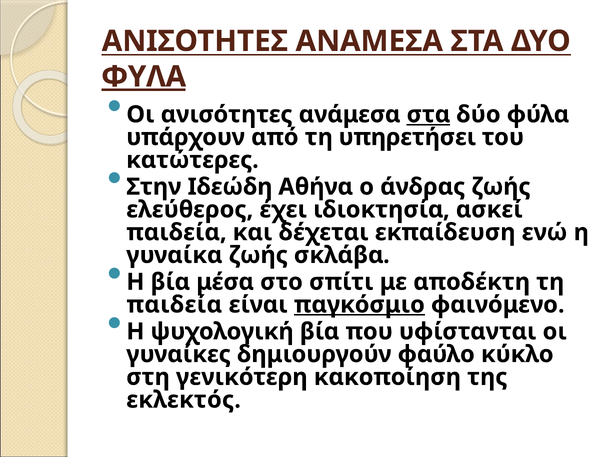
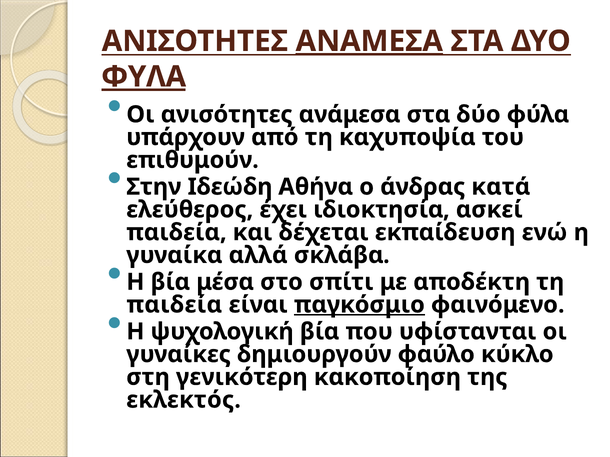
ΑΝΑΜΕΣΑ underline: none -> present
στα at (428, 115) underline: present -> none
υπηρετήσει: υπηρετήσει -> καχυποψία
κατώτερες: κατώτερες -> επιθυμούν
άνδρας ζωής: ζωής -> κατά
γυναίκα ζωής: ζωής -> αλλά
